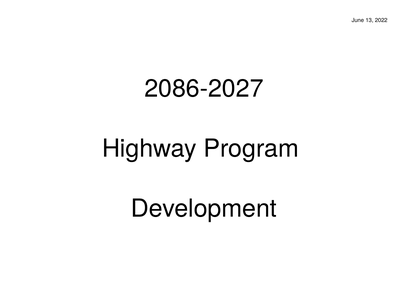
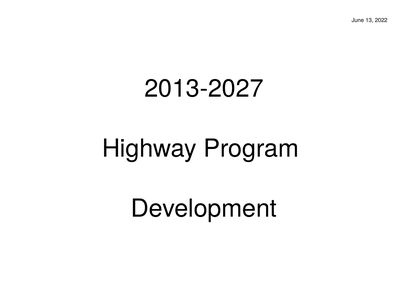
2086-2027: 2086-2027 -> 2013-2027
